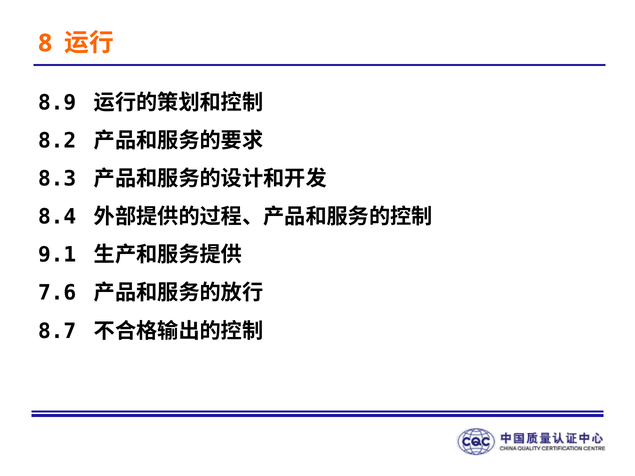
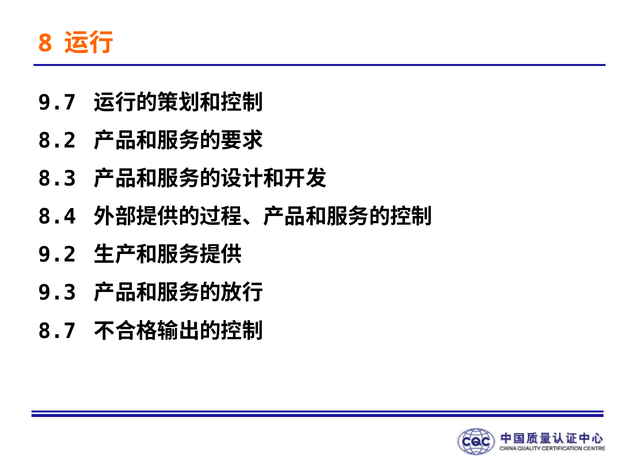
8.9: 8.9 -> 9.7
9.1: 9.1 -> 9.2
7.6: 7.6 -> 9.3
